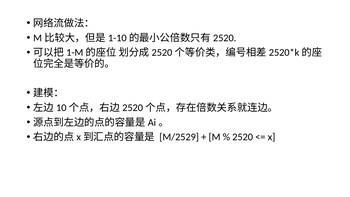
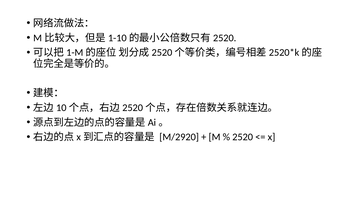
M/2529: M/2529 -> M/2920
